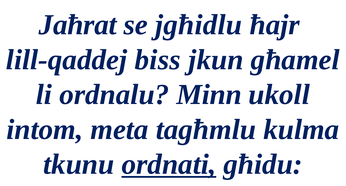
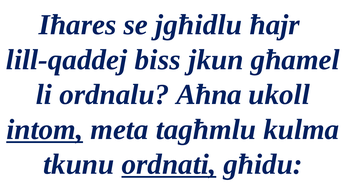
Jaħrat: Jaħrat -> Iħares
Minn: Minn -> Aħna
intom underline: none -> present
